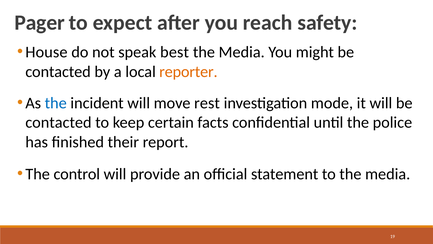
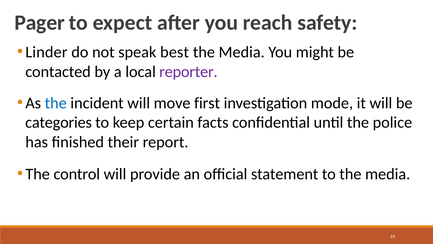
House: House -> Linder
reporter colour: orange -> purple
rest: rest -> first
contacted at (58, 122): contacted -> categories
